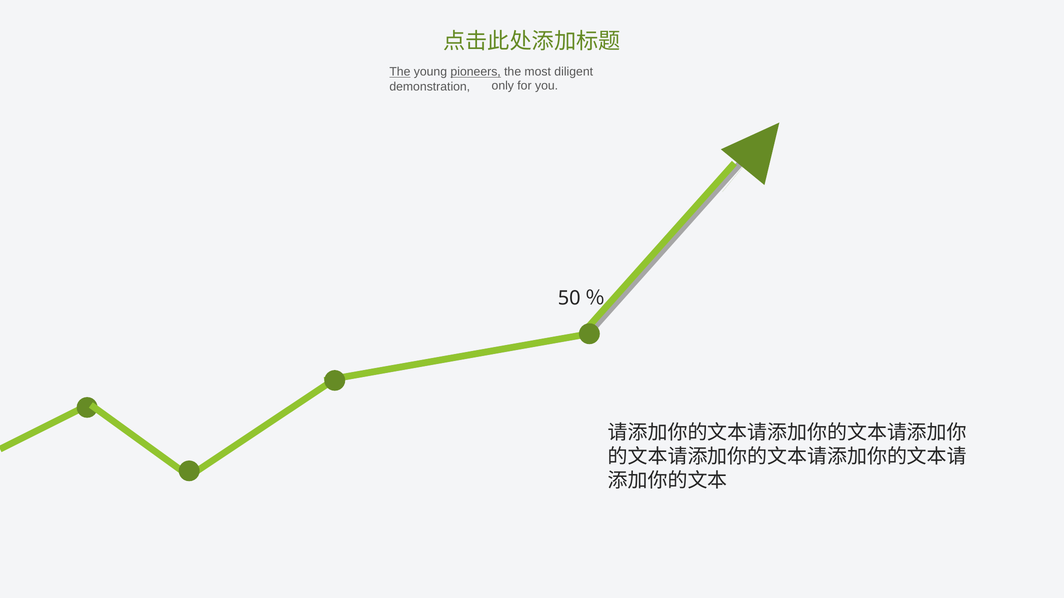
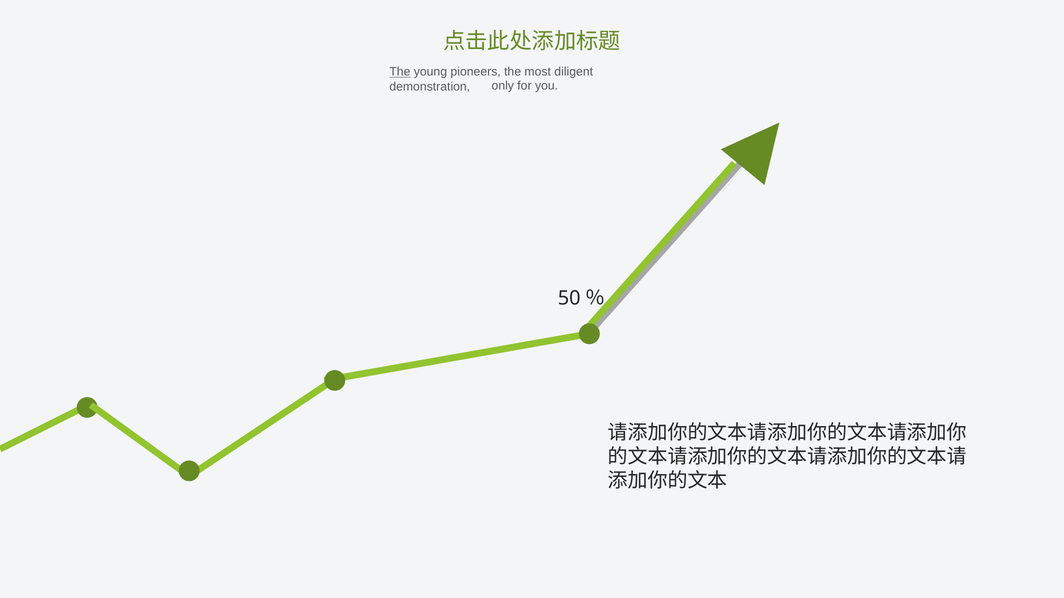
pioneers underline: present -> none
